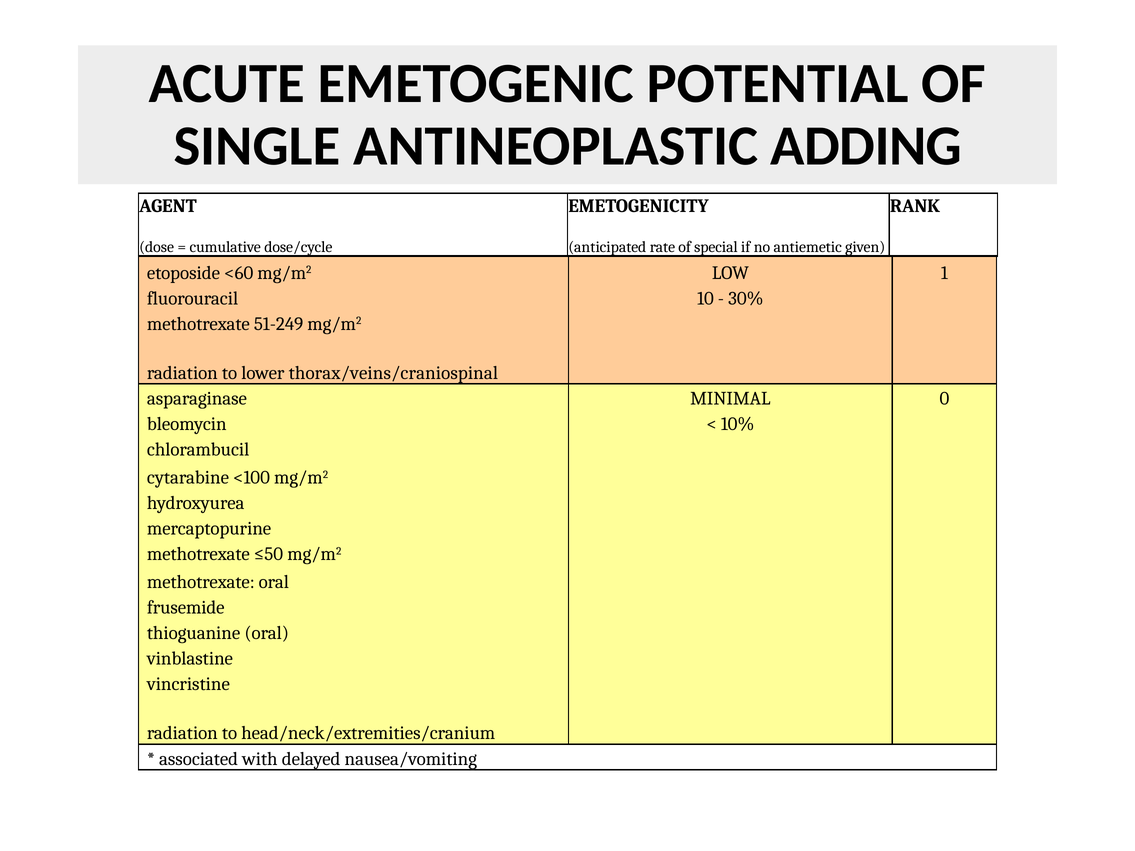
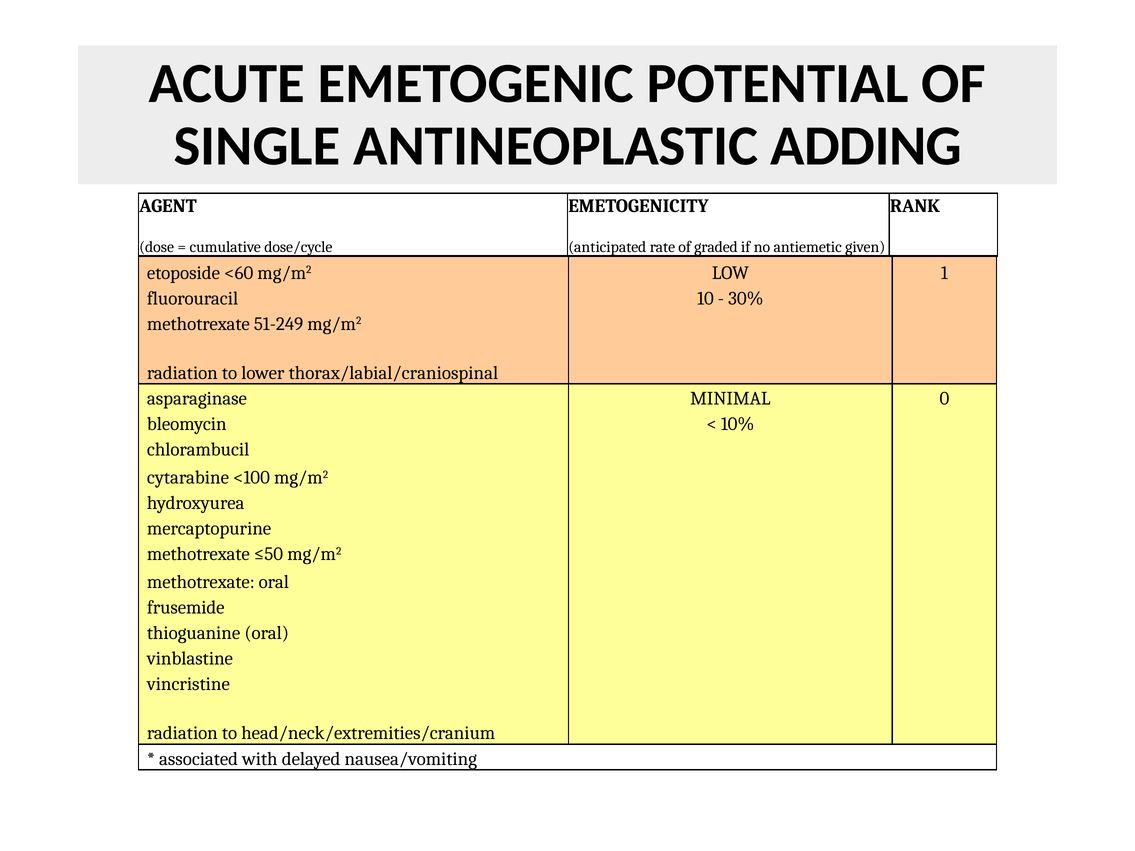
special: special -> graded
thorax/veins/craniospinal: thorax/veins/craniospinal -> thorax/labial/craniospinal
